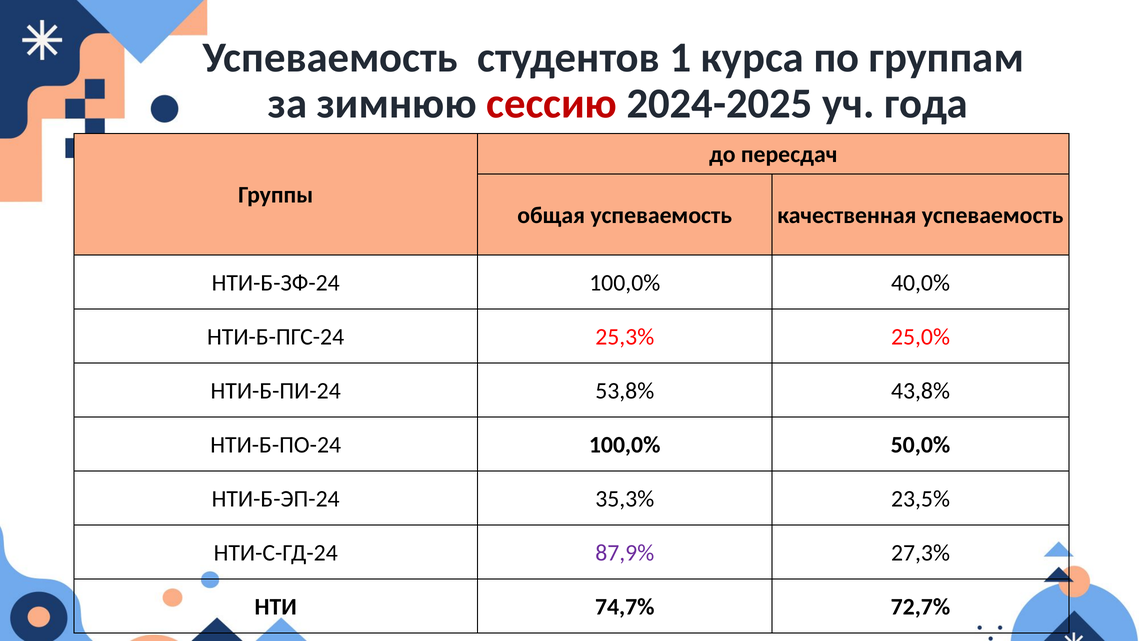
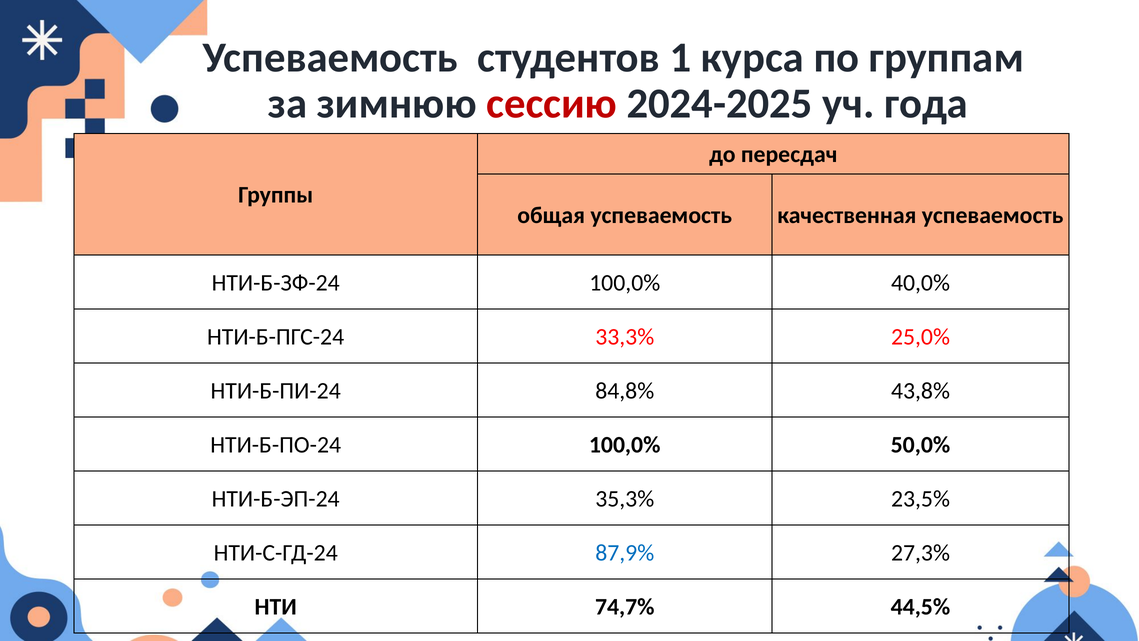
25,3%: 25,3% -> 33,3%
53,8%: 53,8% -> 84,8%
87,9% colour: purple -> blue
72,7%: 72,7% -> 44,5%
